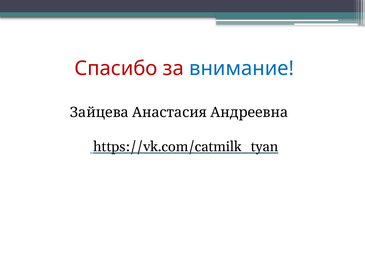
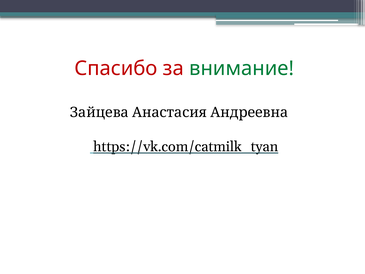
внимание colour: blue -> green
